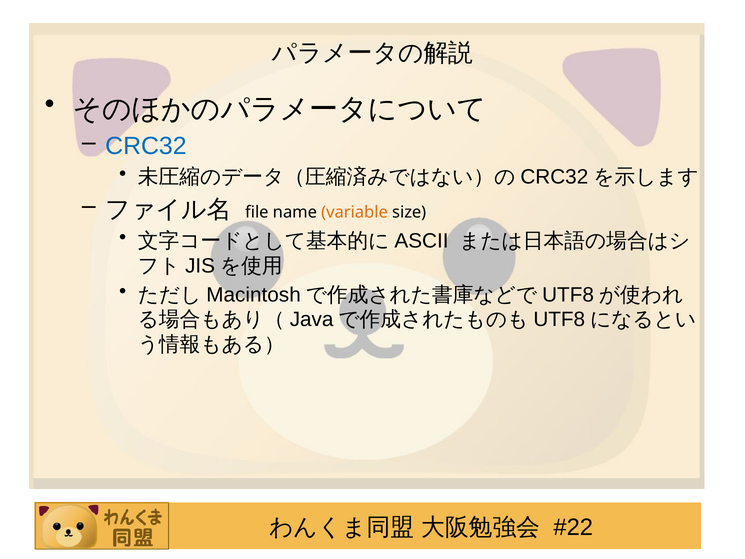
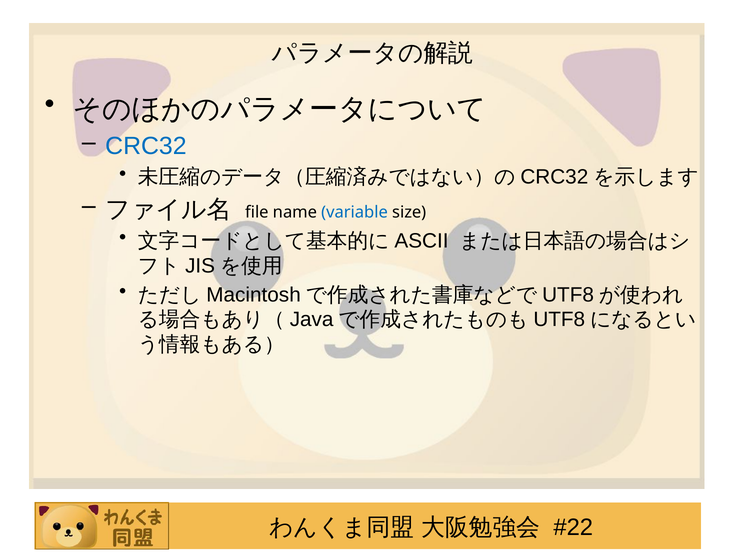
variable colour: orange -> blue
